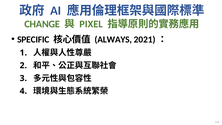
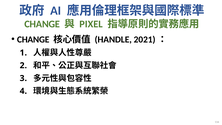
SPECIFIC at (33, 39): SPECIFIC -> CHANGE
ALWAYS: ALWAYS -> HANDLE
